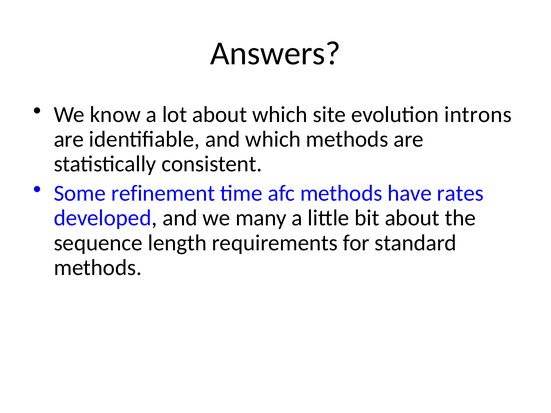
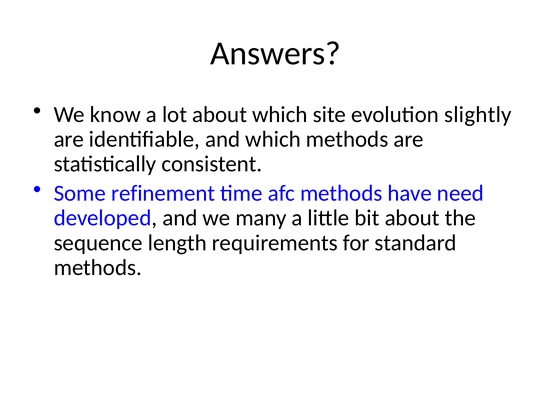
introns: introns -> slightly
rates: rates -> need
